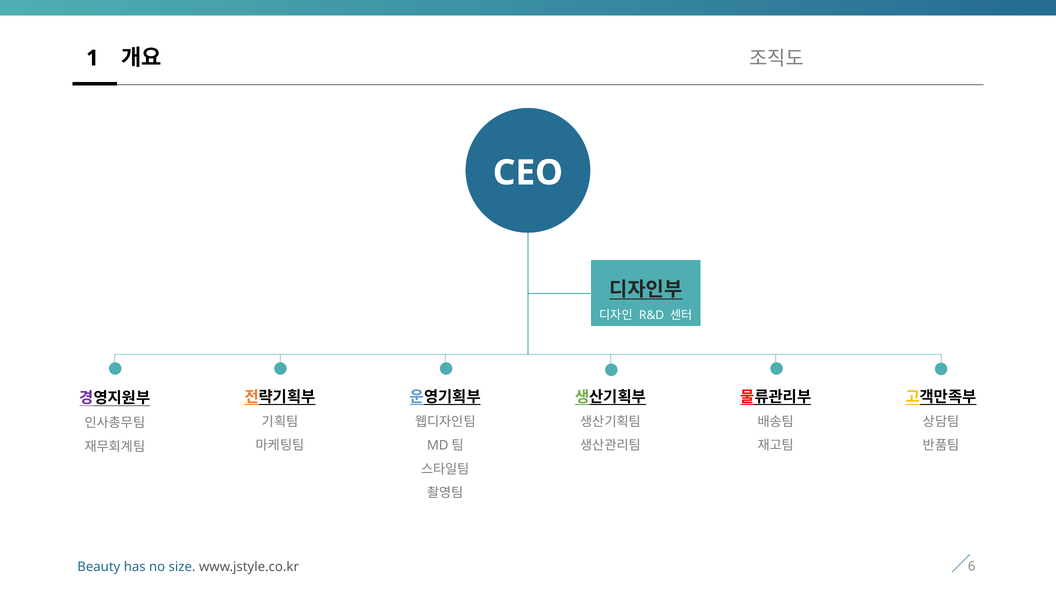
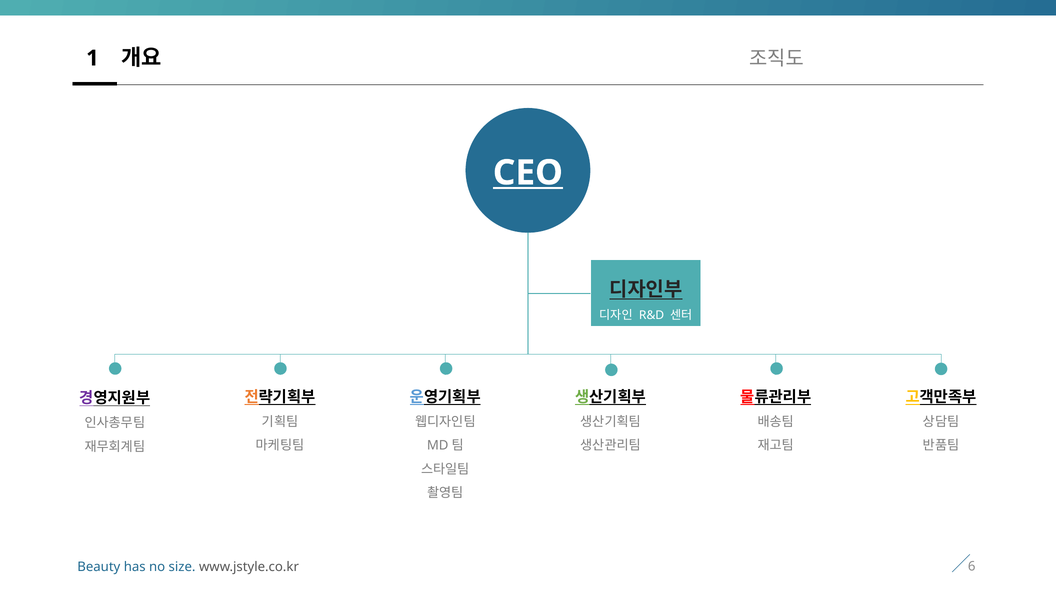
CEO underline: none -> present
